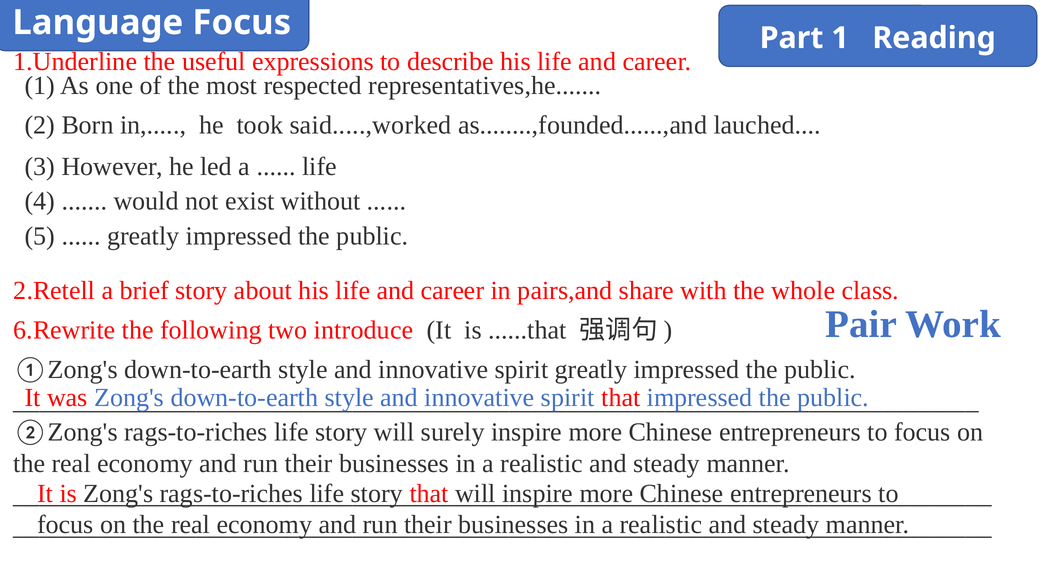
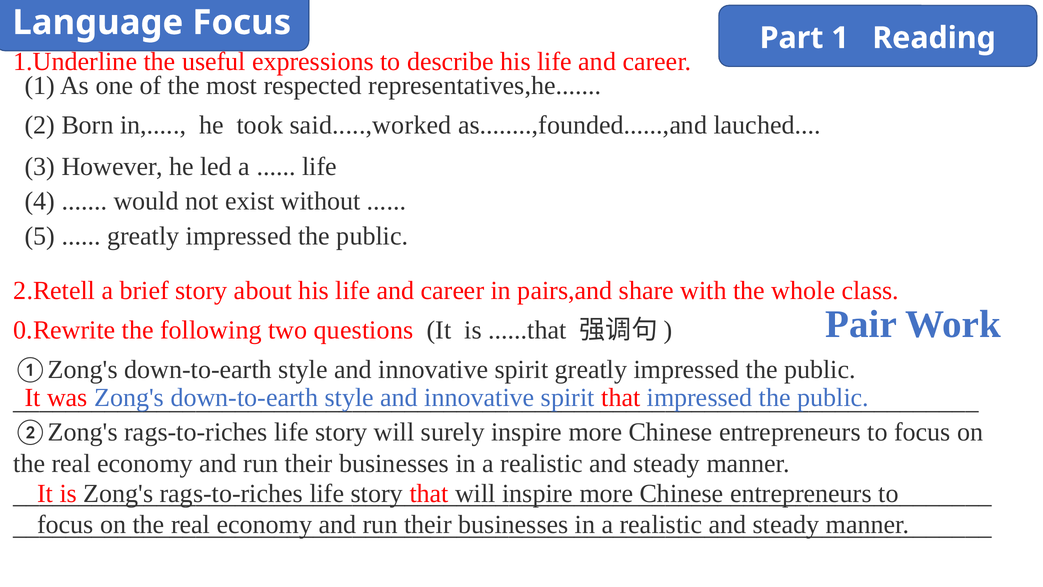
6.Rewrite: 6.Rewrite -> 0.Rewrite
introduce: introduce -> questions
